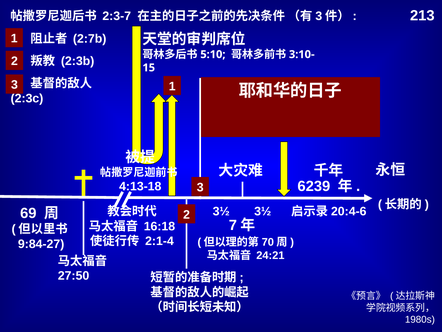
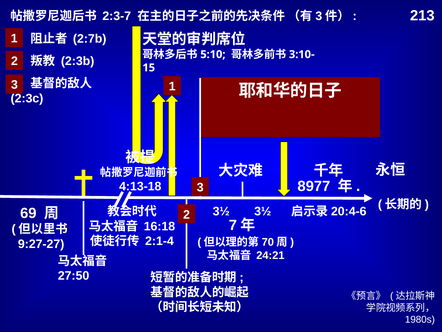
6239: 6239 -> 8977
9:84-27: 9:84-27 -> 9:27-27
